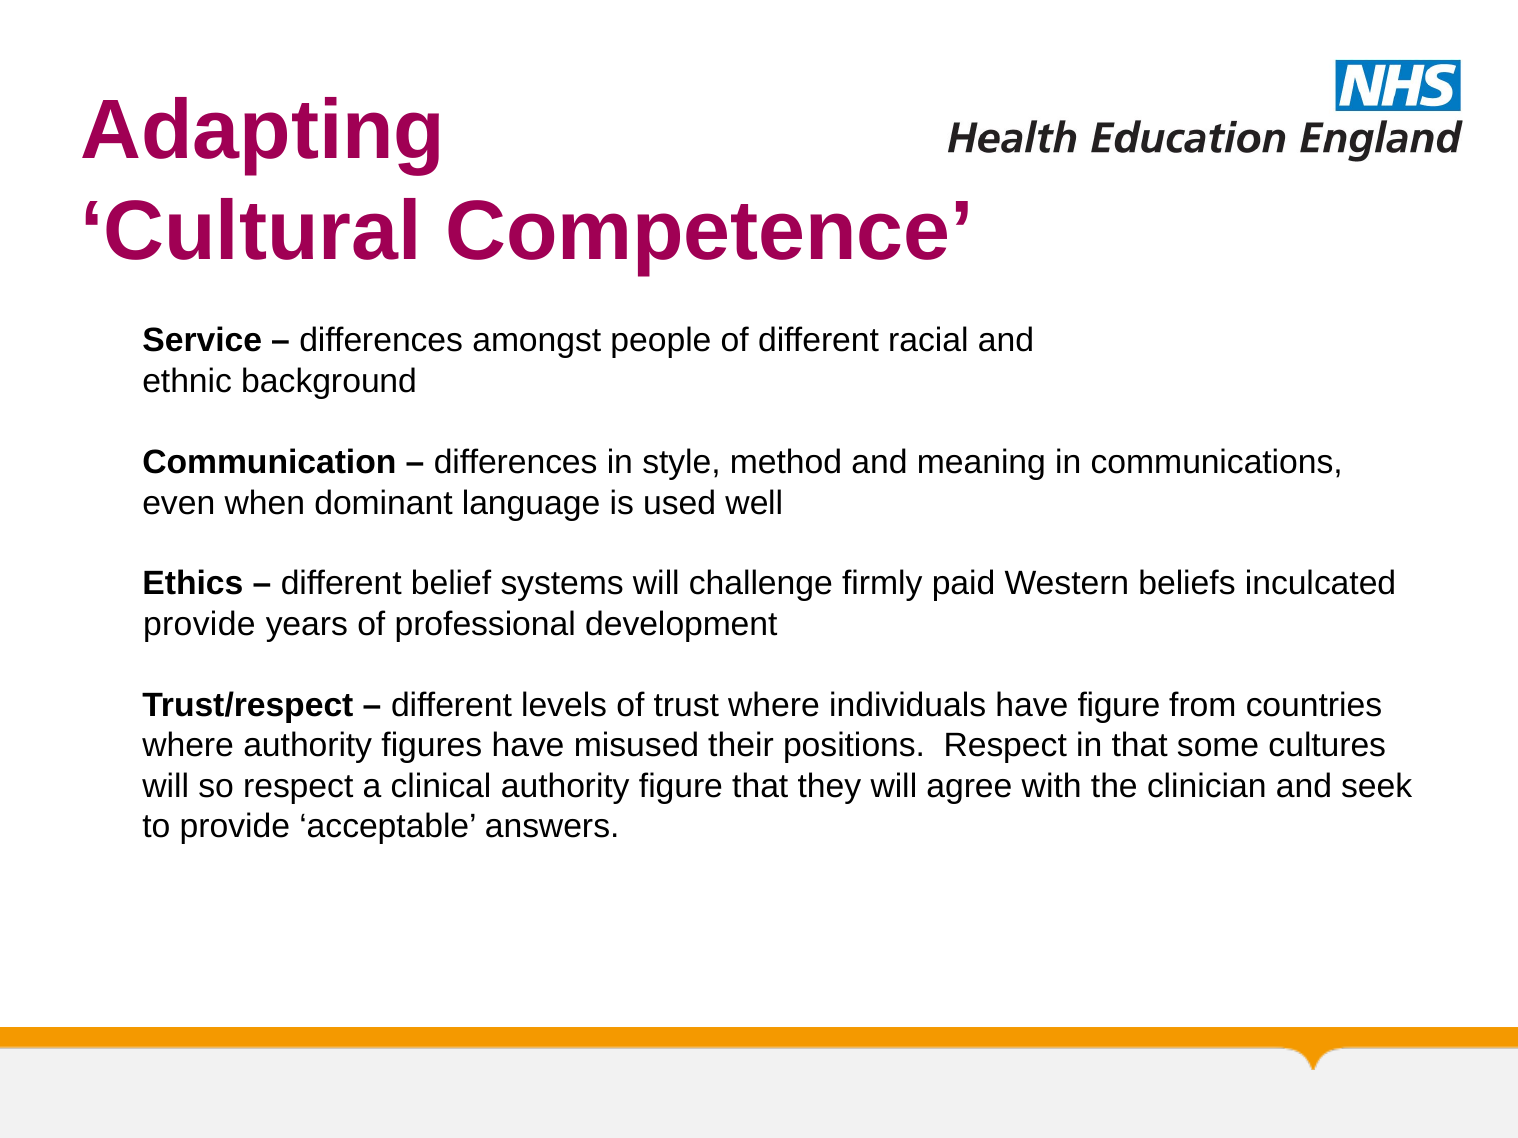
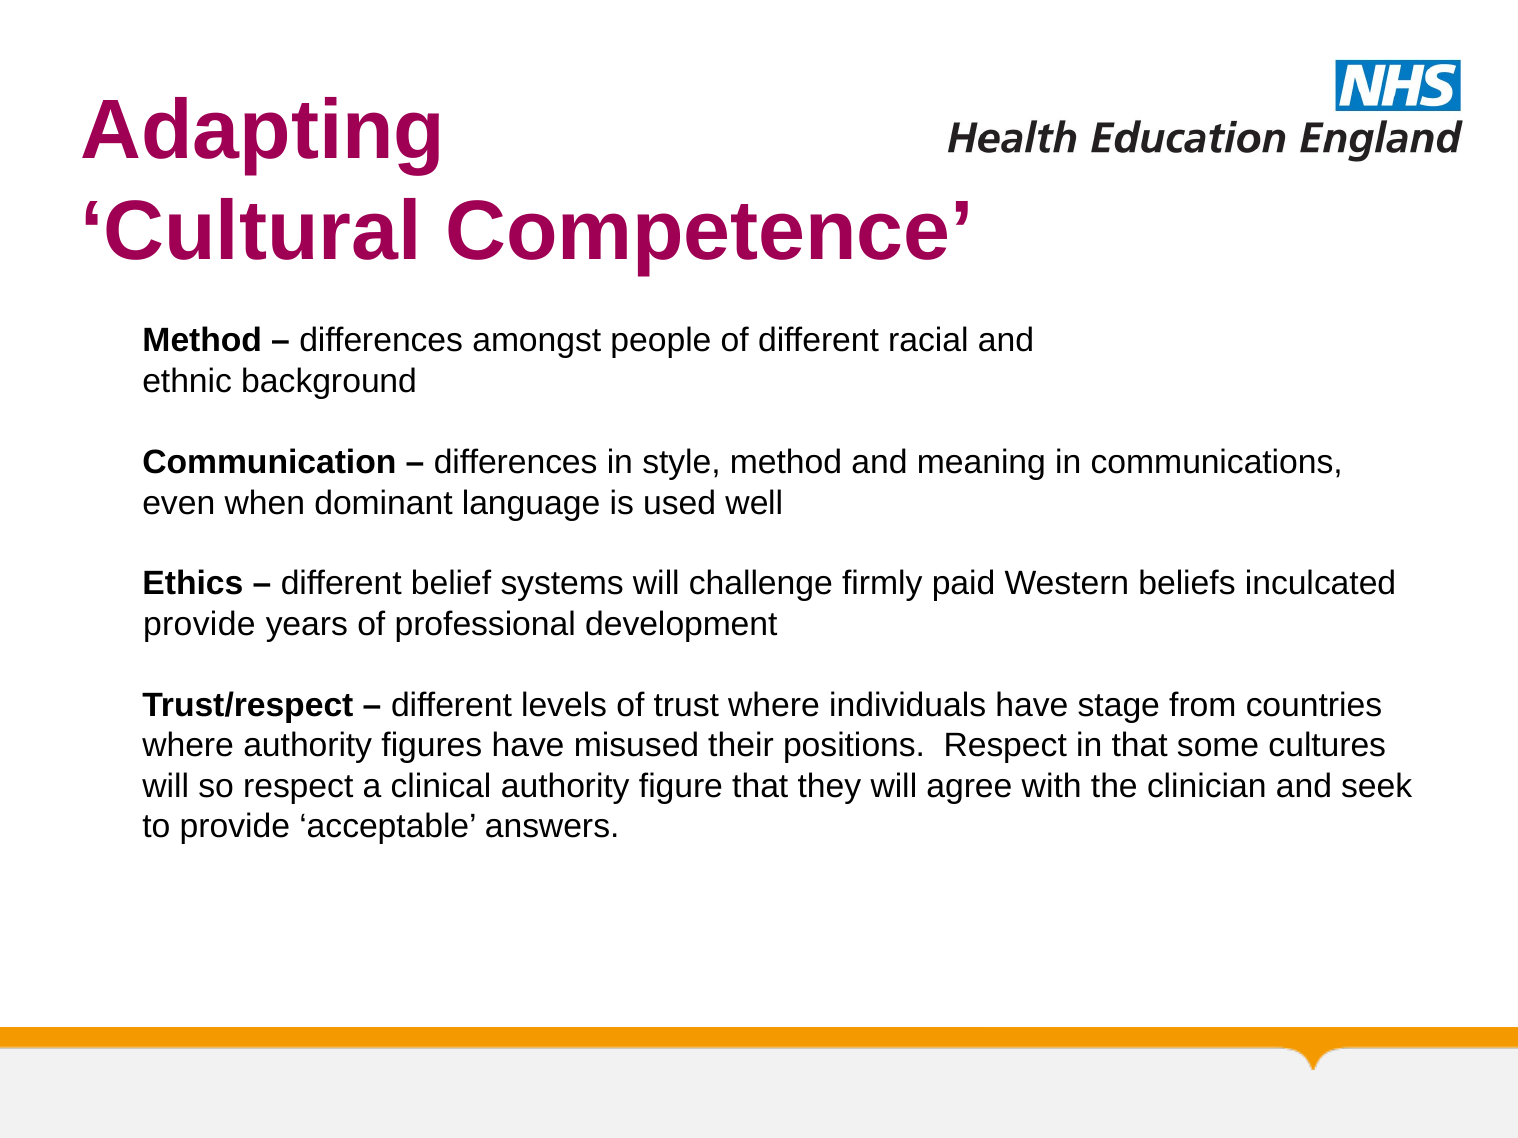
Service at (202, 341): Service -> Method
have figure: figure -> stage
